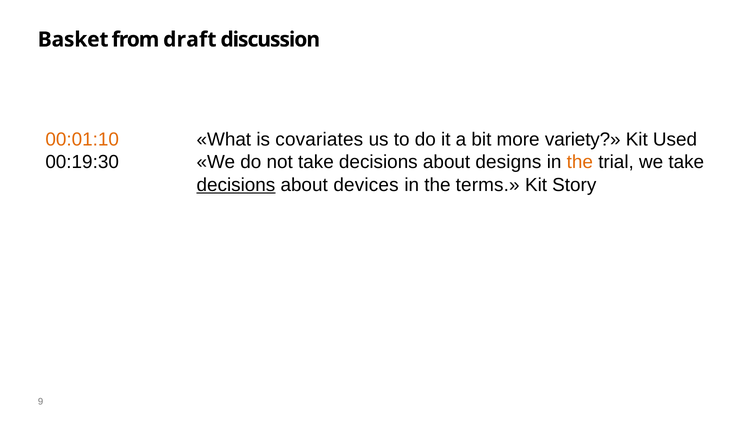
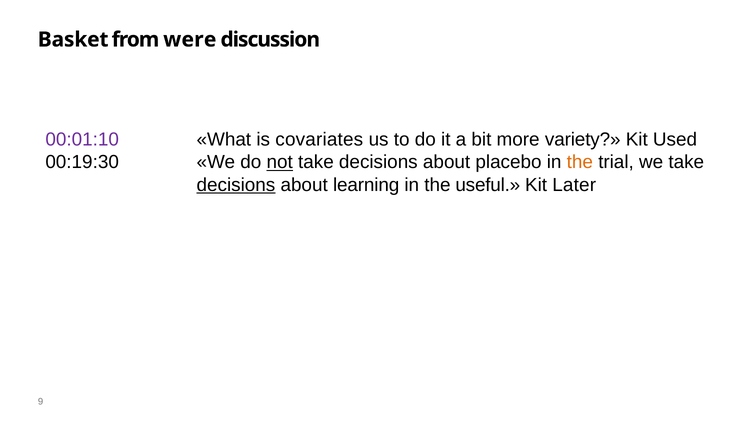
draft: draft -> were
00:01:10 colour: orange -> purple
not underline: none -> present
designs: designs -> placebo
devices: devices -> learning
terms: terms -> useful
Story: Story -> Later
